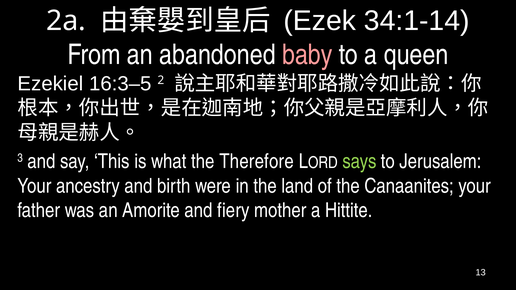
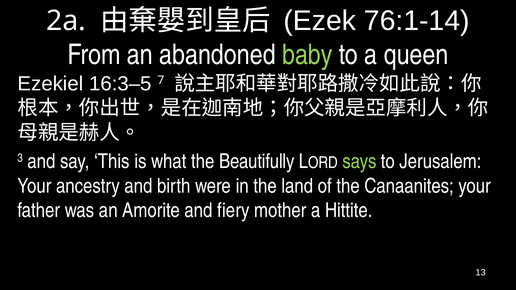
34:1-14: 34:1-14 -> 76:1-14
baby colour: pink -> light green
2: 2 -> 7
Therefore: Therefore -> Beautifully
